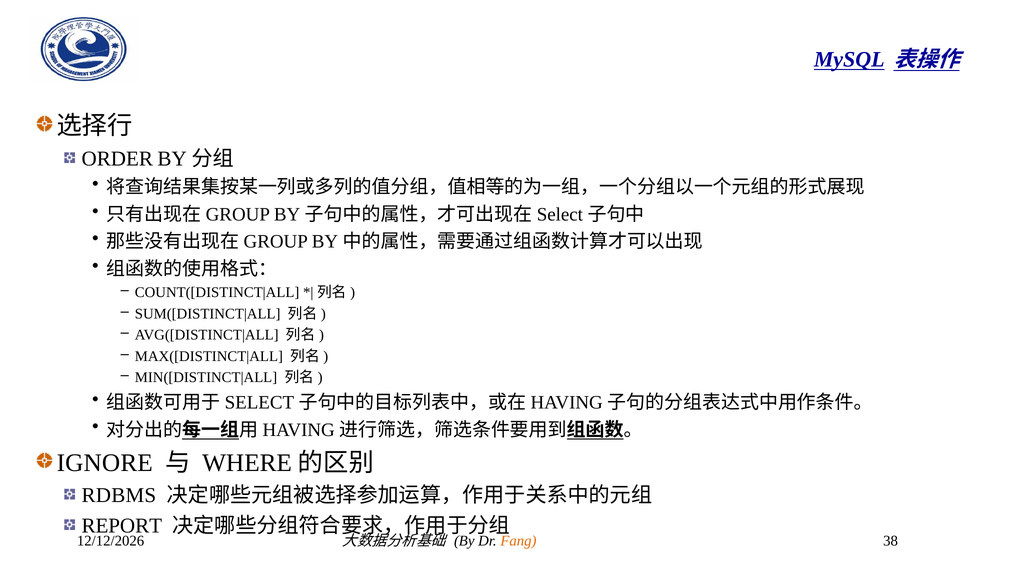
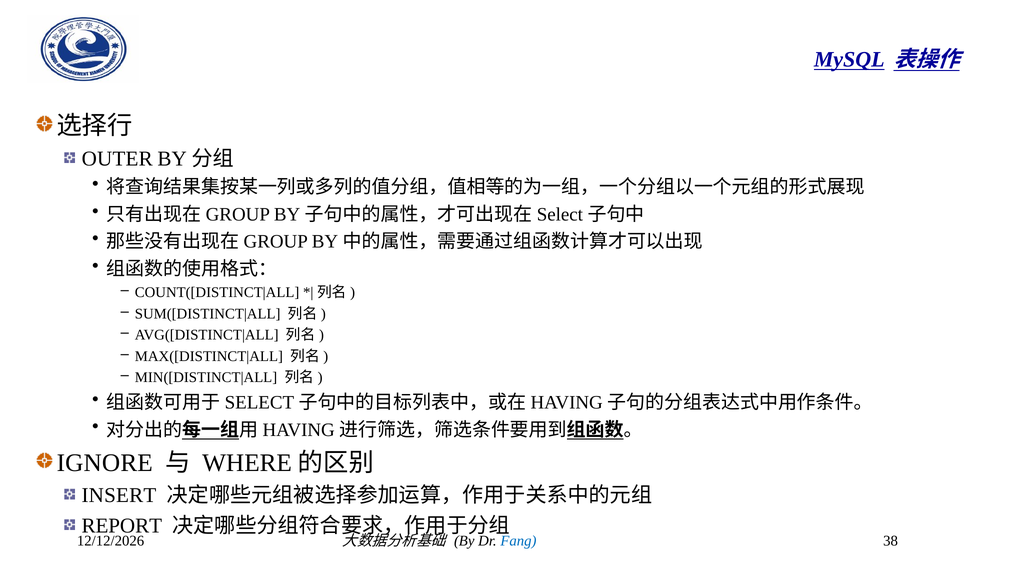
ORDER: ORDER -> OUTER
RDBMS: RDBMS -> INSERT
Fang colour: orange -> blue
